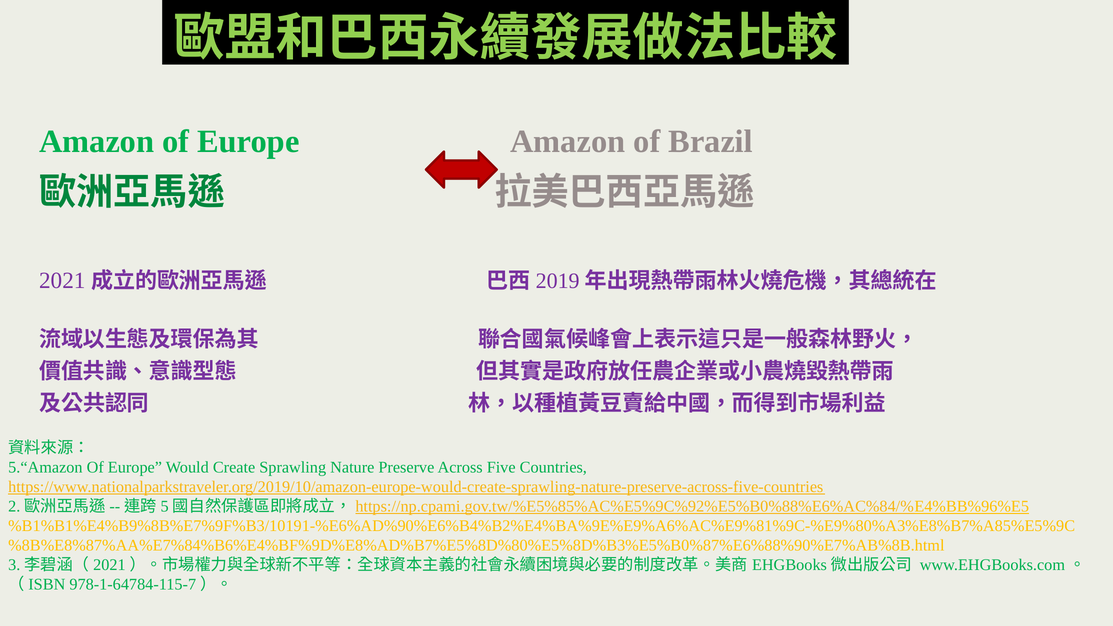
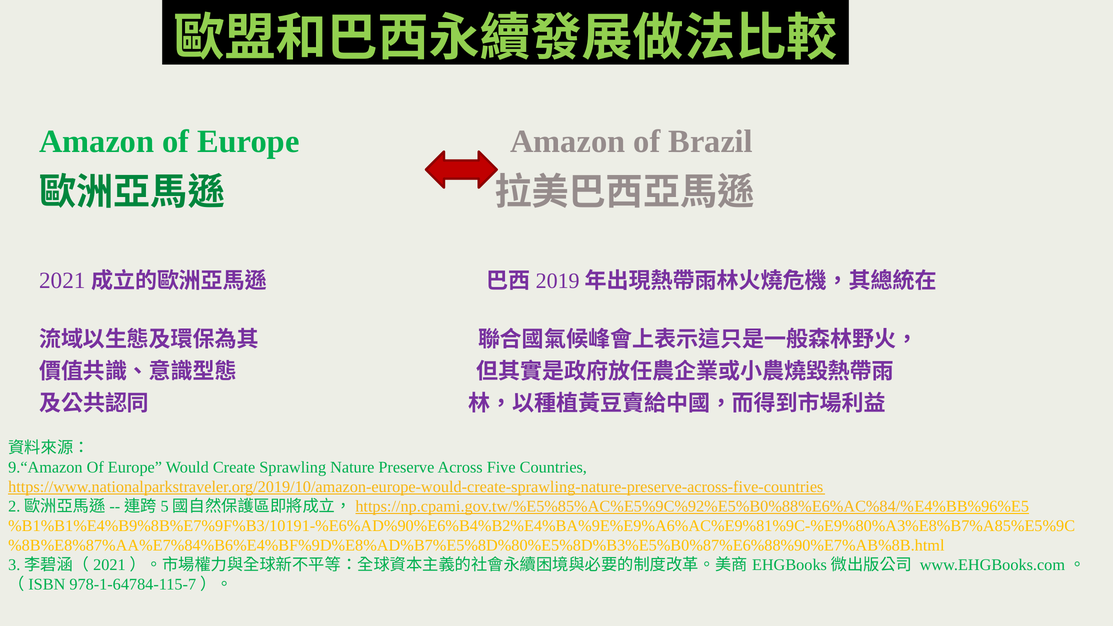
5.“Amazon: 5.“Amazon -> 9.“Amazon
